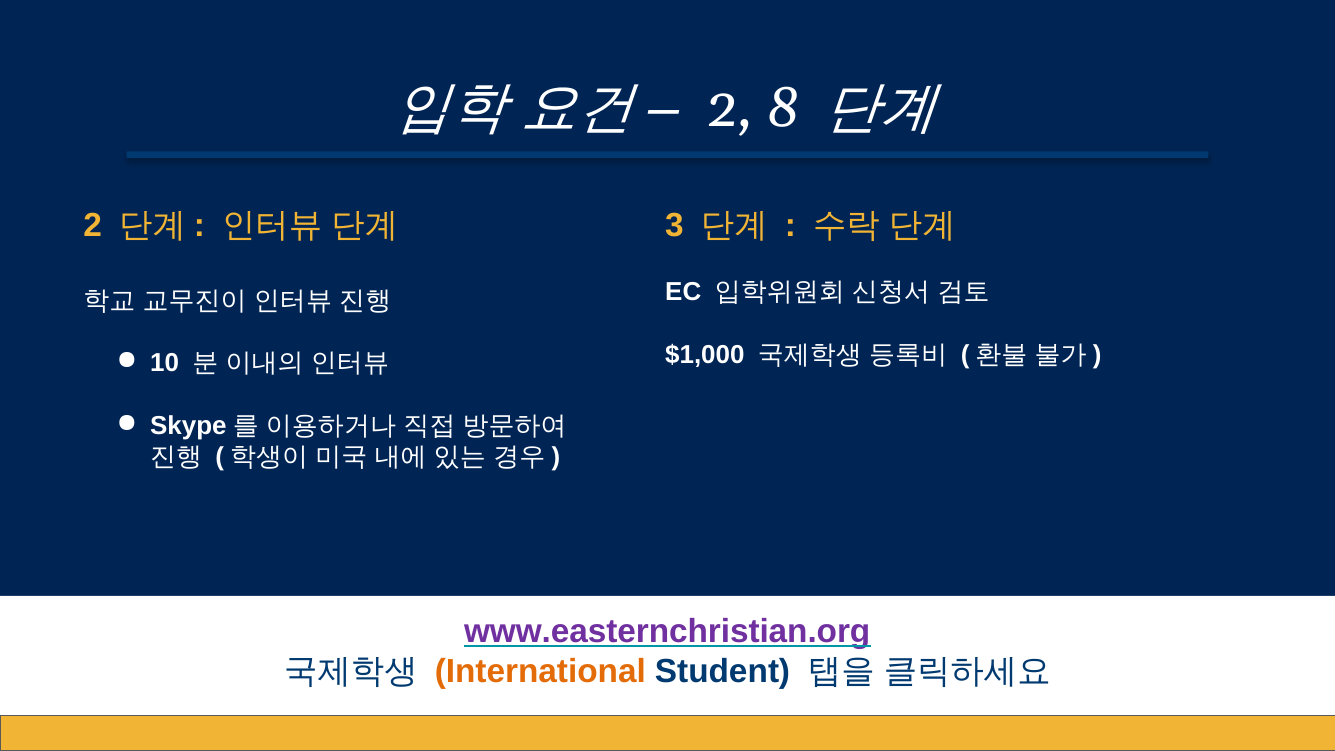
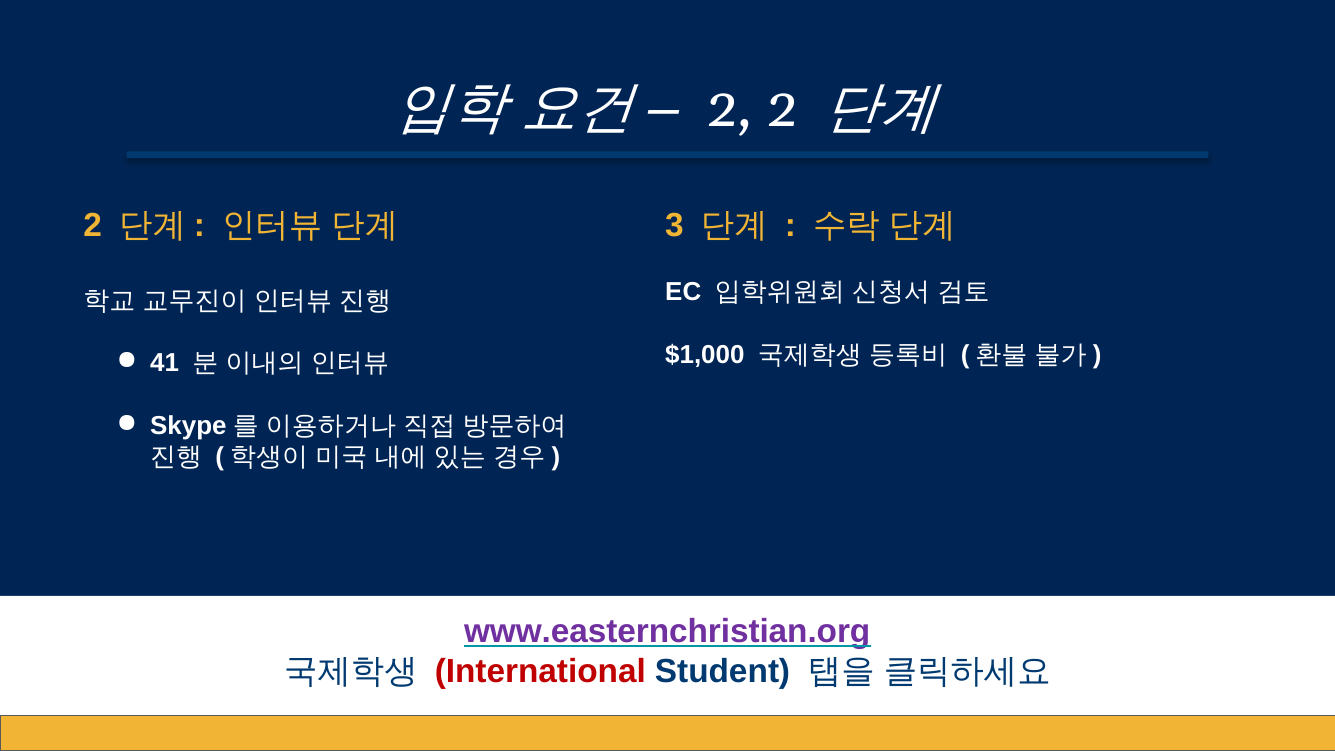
2 8: 8 -> 2
10: 10 -> 41
International colour: orange -> red
